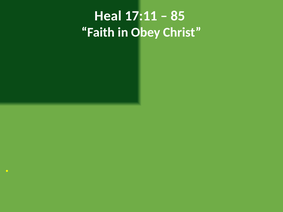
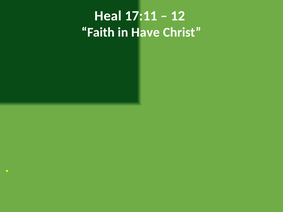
85: 85 -> 12
Obey: Obey -> Have
